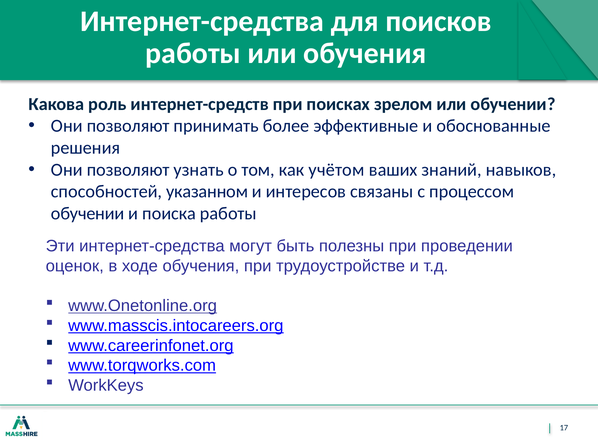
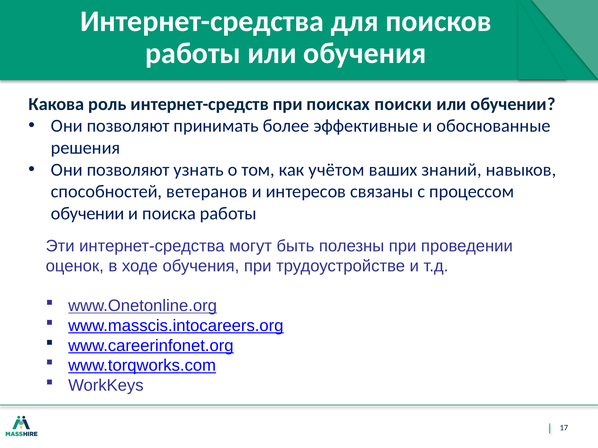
зрелом: зрелом -> поиски
указанном: указанном -> ветеранов
